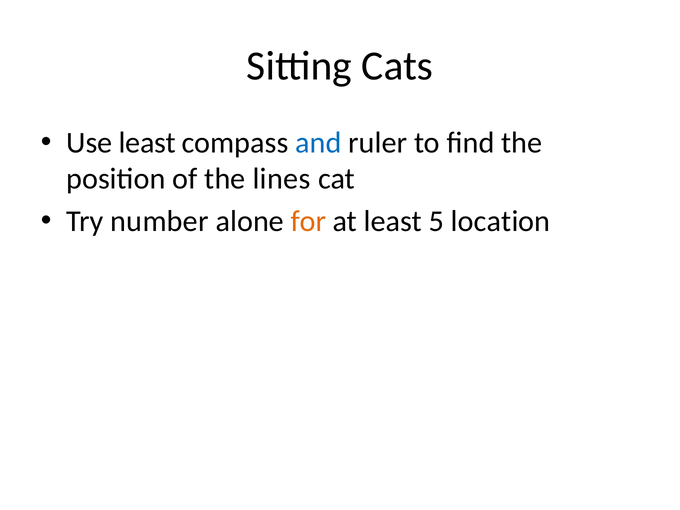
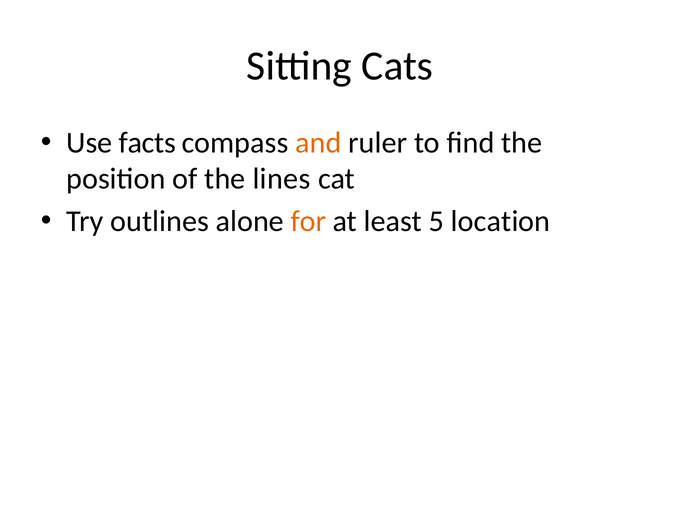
Use least: least -> facts
and colour: blue -> orange
number: number -> outlines
